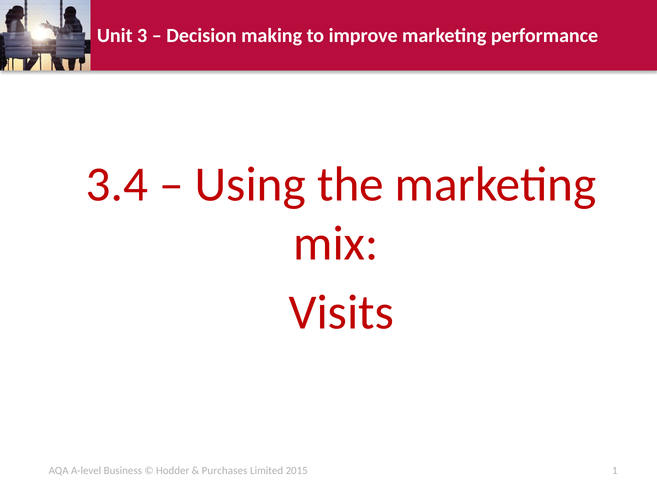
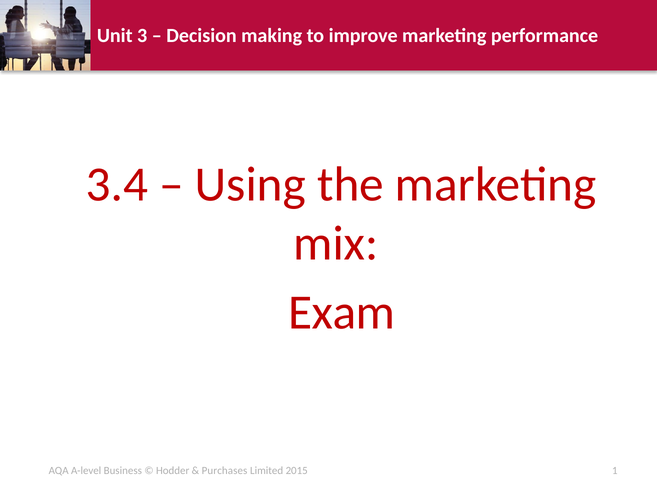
Visits: Visits -> Exam
